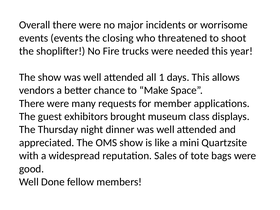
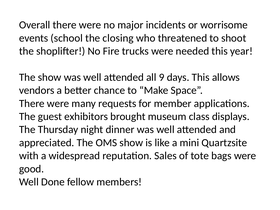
events events: events -> school
1: 1 -> 9
